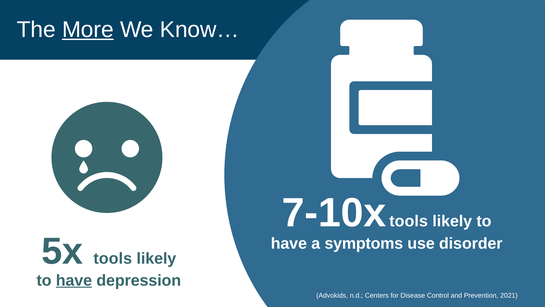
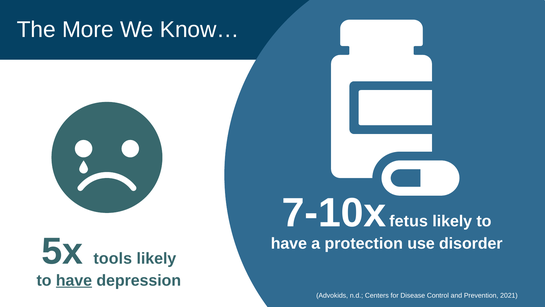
More underline: present -> none
7-10x tools: tools -> fetus
symptoms: symptoms -> protection
